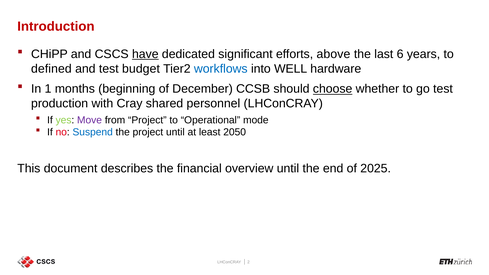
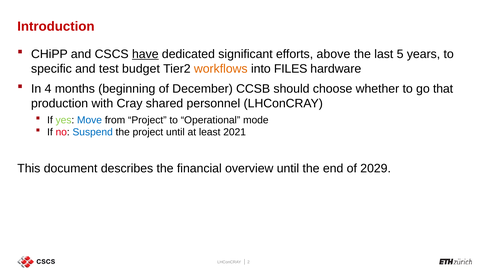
6: 6 -> 5
defined: defined -> specific
workflows colour: blue -> orange
WELL: WELL -> FILES
1: 1 -> 4
choose underline: present -> none
go test: test -> that
Move colour: purple -> blue
2050: 2050 -> 2021
2025: 2025 -> 2029
